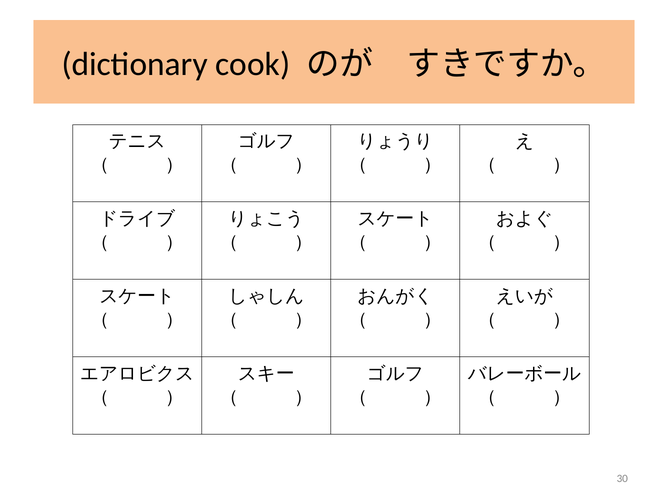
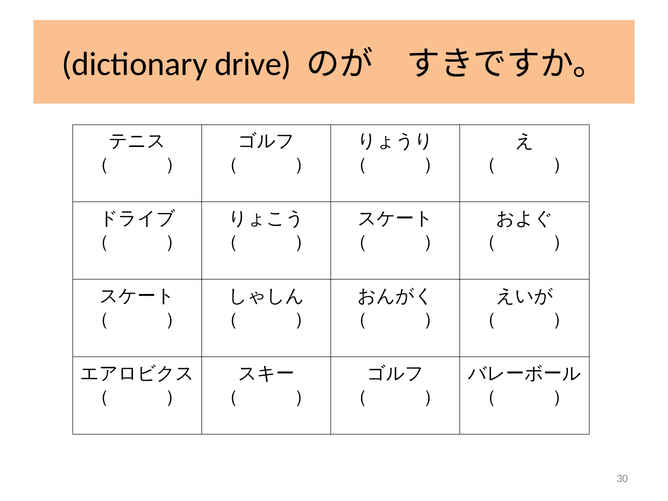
cook: cook -> drive
